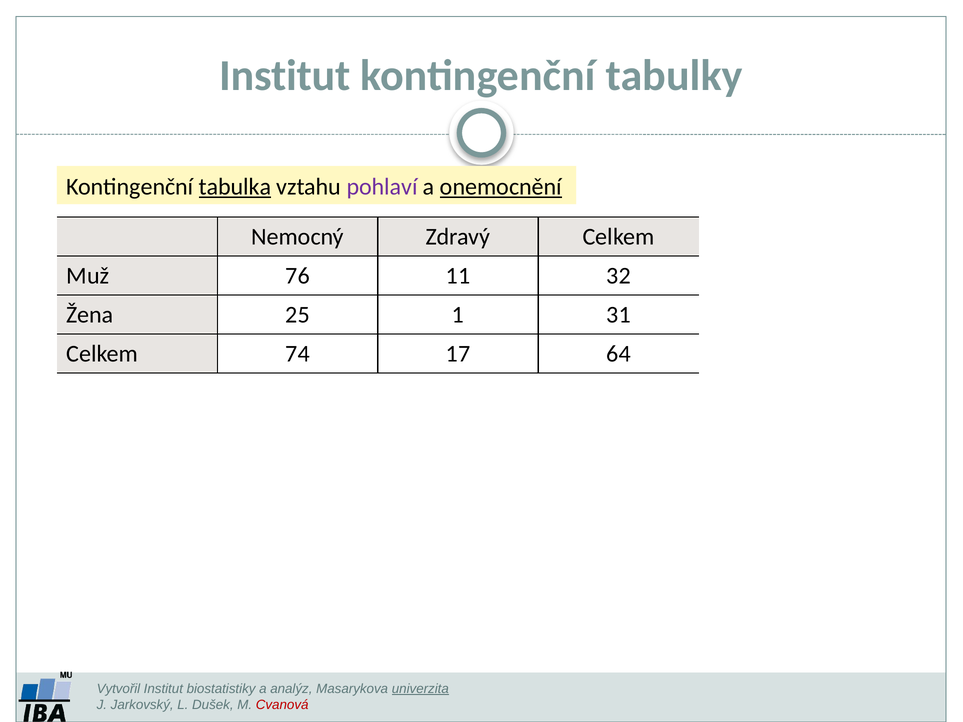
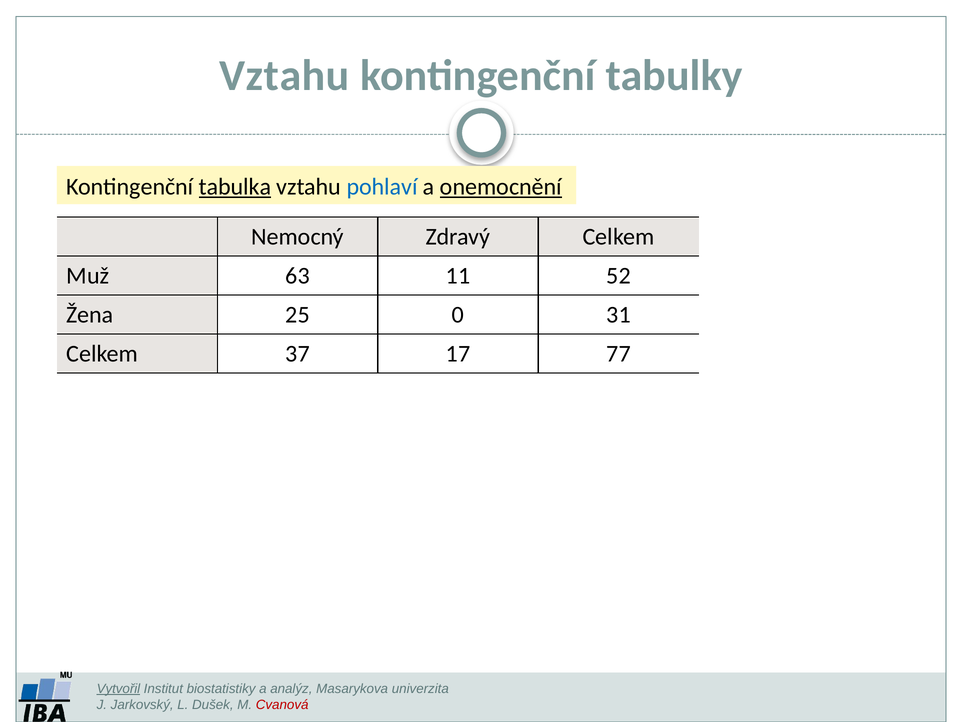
Institut at (285, 76): Institut -> Vztahu
pohlaví colour: purple -> blue
76: 76 -> 63
32: 32 -> 52
1: 1 -> 0
74: 74 -> 37
64: 64 -> 77
Vytvořil underline: none -> present
univerzita underline: present -> none
